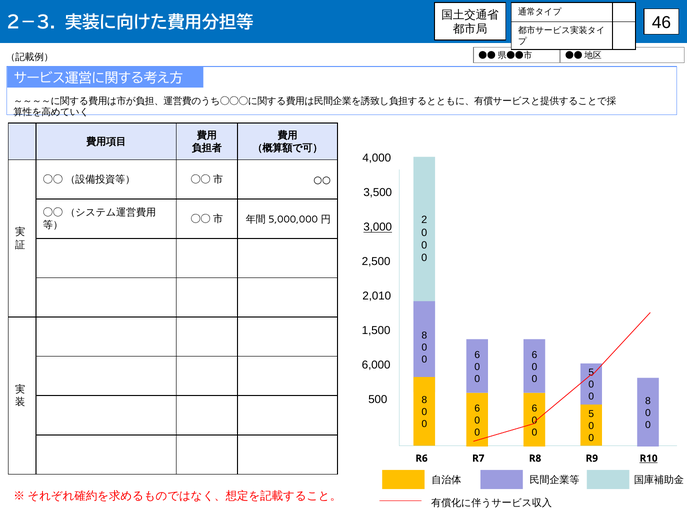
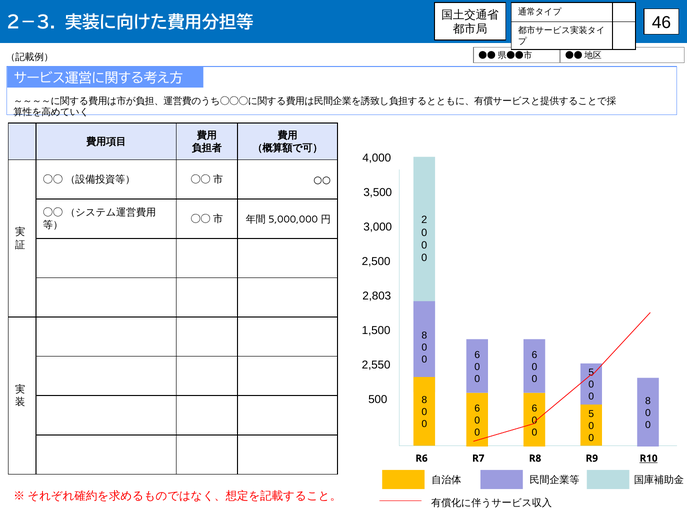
3,000 underline: present -> none
2,010: 2,010 -> 2,803
6,000: 6,000 -> 2,550
